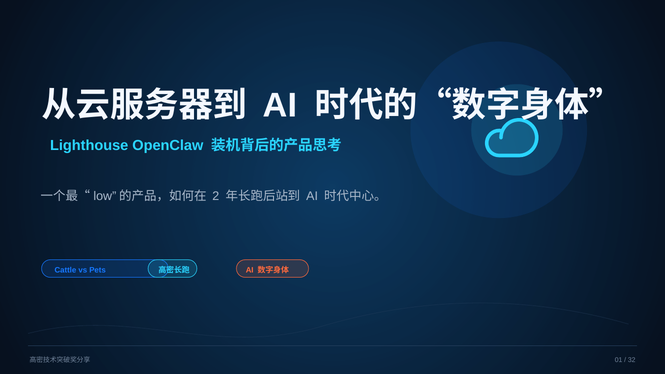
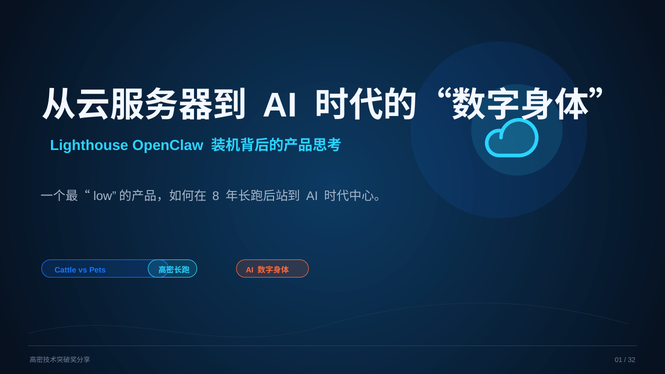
2: 2 -> 8
